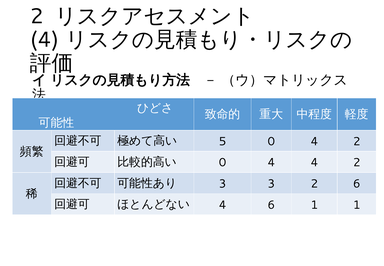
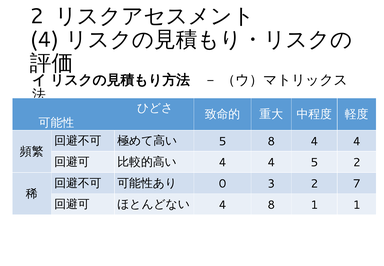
5 0: 0 -> 8
2 at (357, 141): 2 -> 4
0 at (223, 162): 0 -> 4
4 4: 4 -> 5
3 at (223, 184): 3 -> 0
2 6: 6 -> 7
4 6: 6 -> 8
